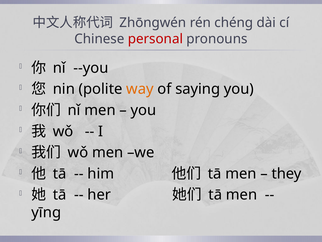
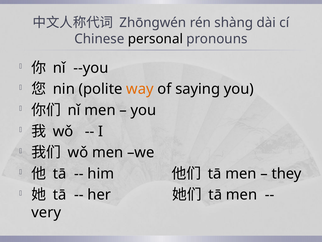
chéng: chéng -> shàng
personal colour: red -> black
yīng: yīng -> very
